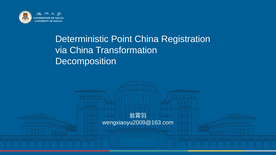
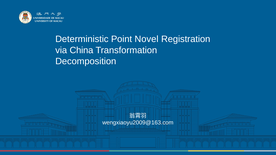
Point China: China -> Novel
